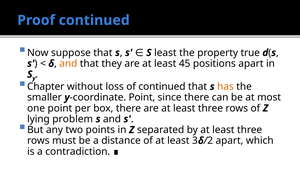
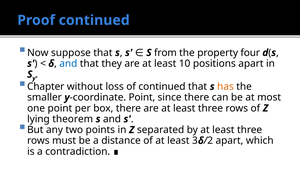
S least: least -> from
true: true -> four
and at (68, 63) colour: orange -> blue
45: 45 -> 10
problem: problem -> theorem
